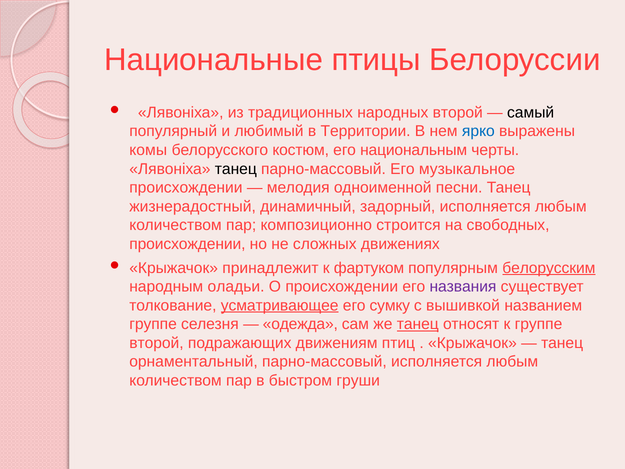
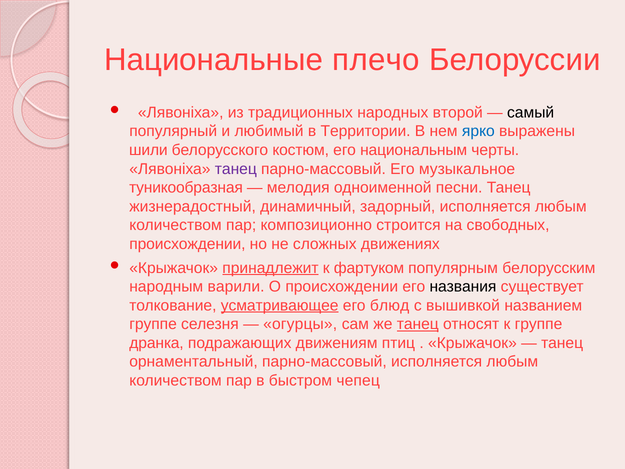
птицы: птицы -> плечо
комы: комы -> шили
танец at (236, 169) colour: black -> purple
происхождении at (186, 188): происхождении -> туникообразная
принадлежит underline: none -> present
белорусским underline: present -> none
оладьи: оладьи -> варили
названия colour: purple -> black
сумку: сумку -> блюд
одежда: одежда -> огурцы
второй at (156, 343): второй -> дранка
груши: груши -> чепец
